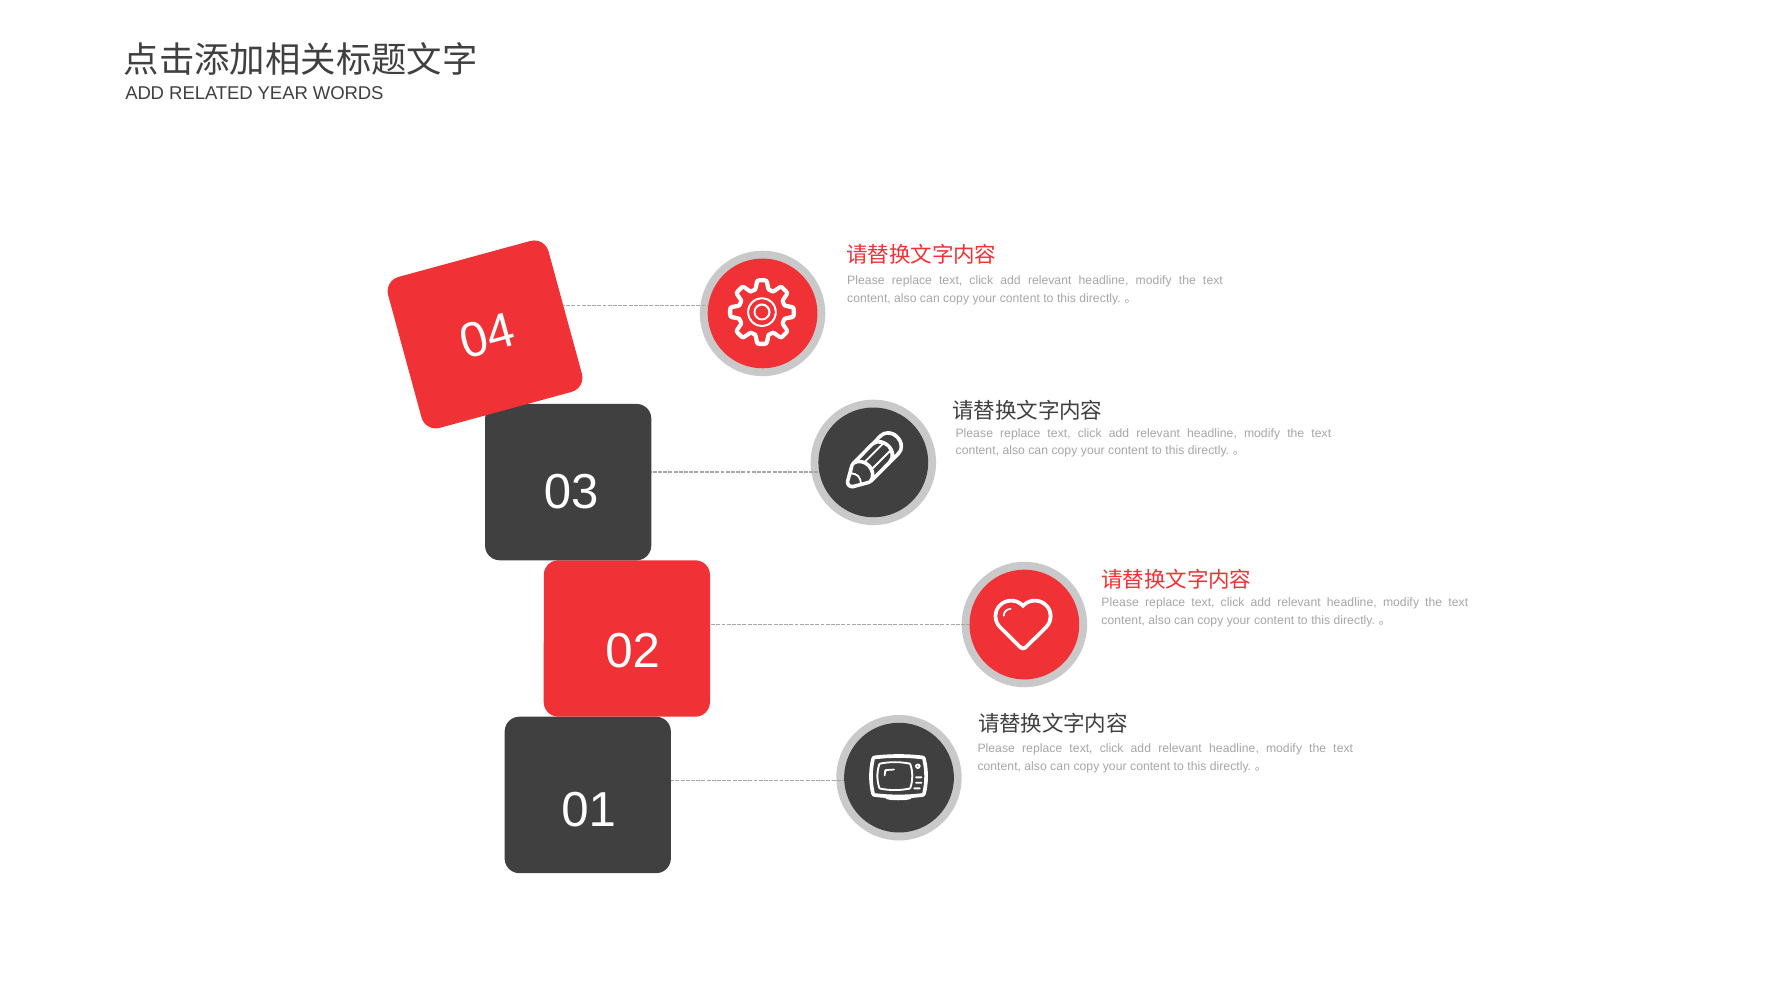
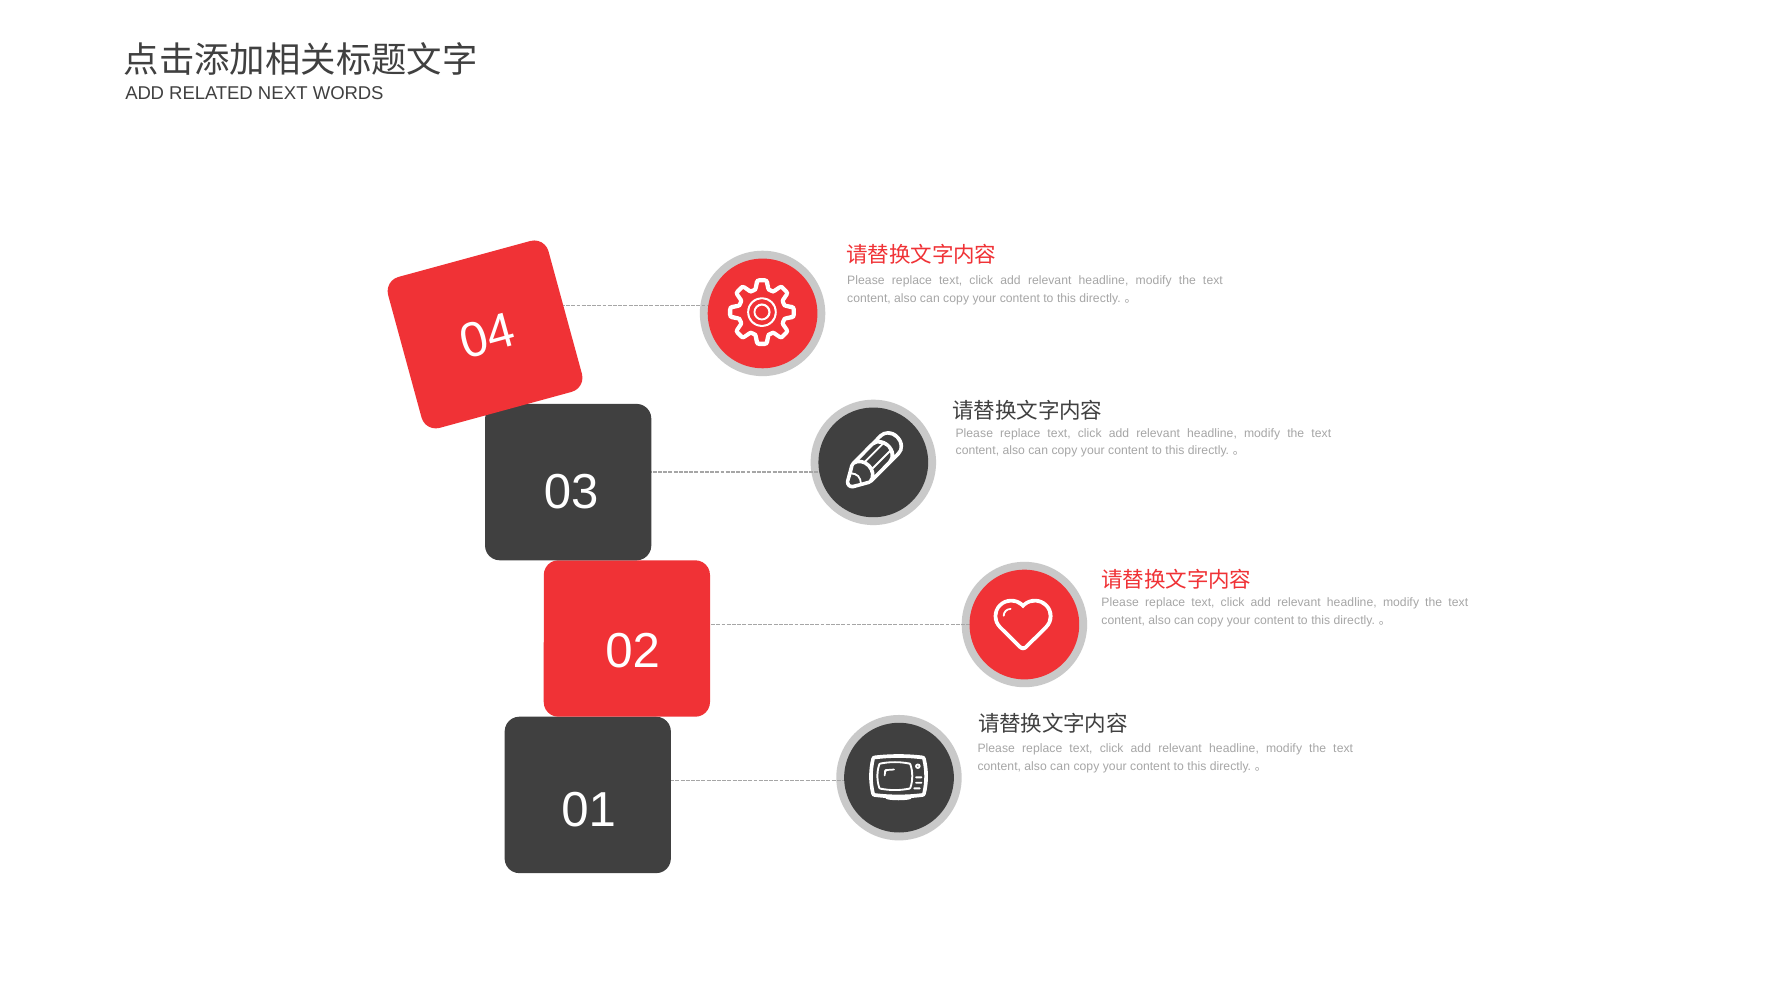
YEAR: YEAR -> NEXT
